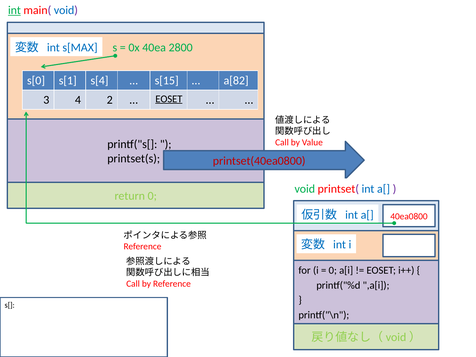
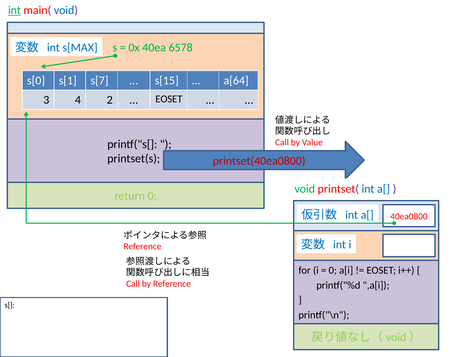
2800: 2800 -> 6578
s[4: s[4 -> s[7
a[82: a[82 -> a[64
EOSET at (169, 99) underline: present -> none
